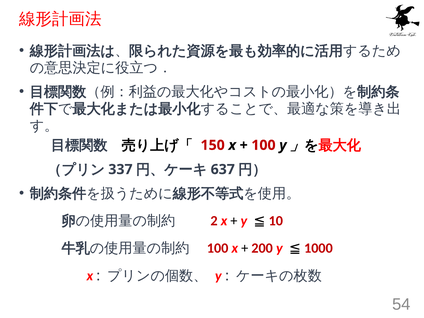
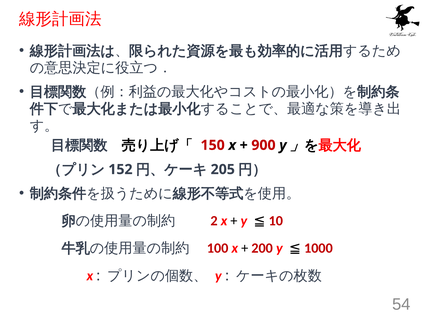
100 at (263, 145): 100 -> 900
337: 337 -> 152
637: 637 -> 205
